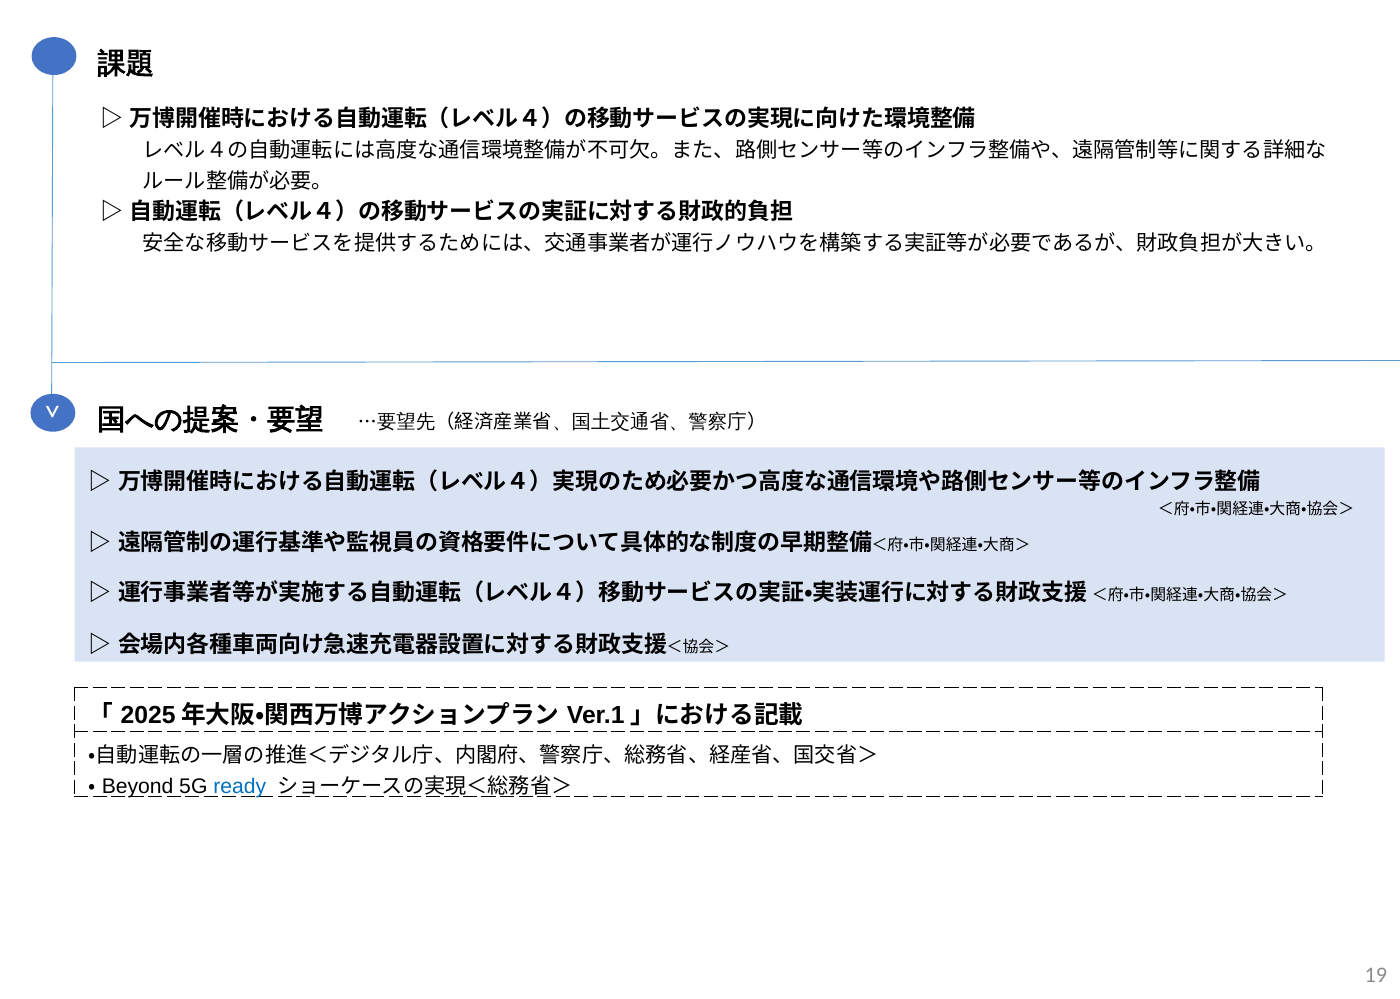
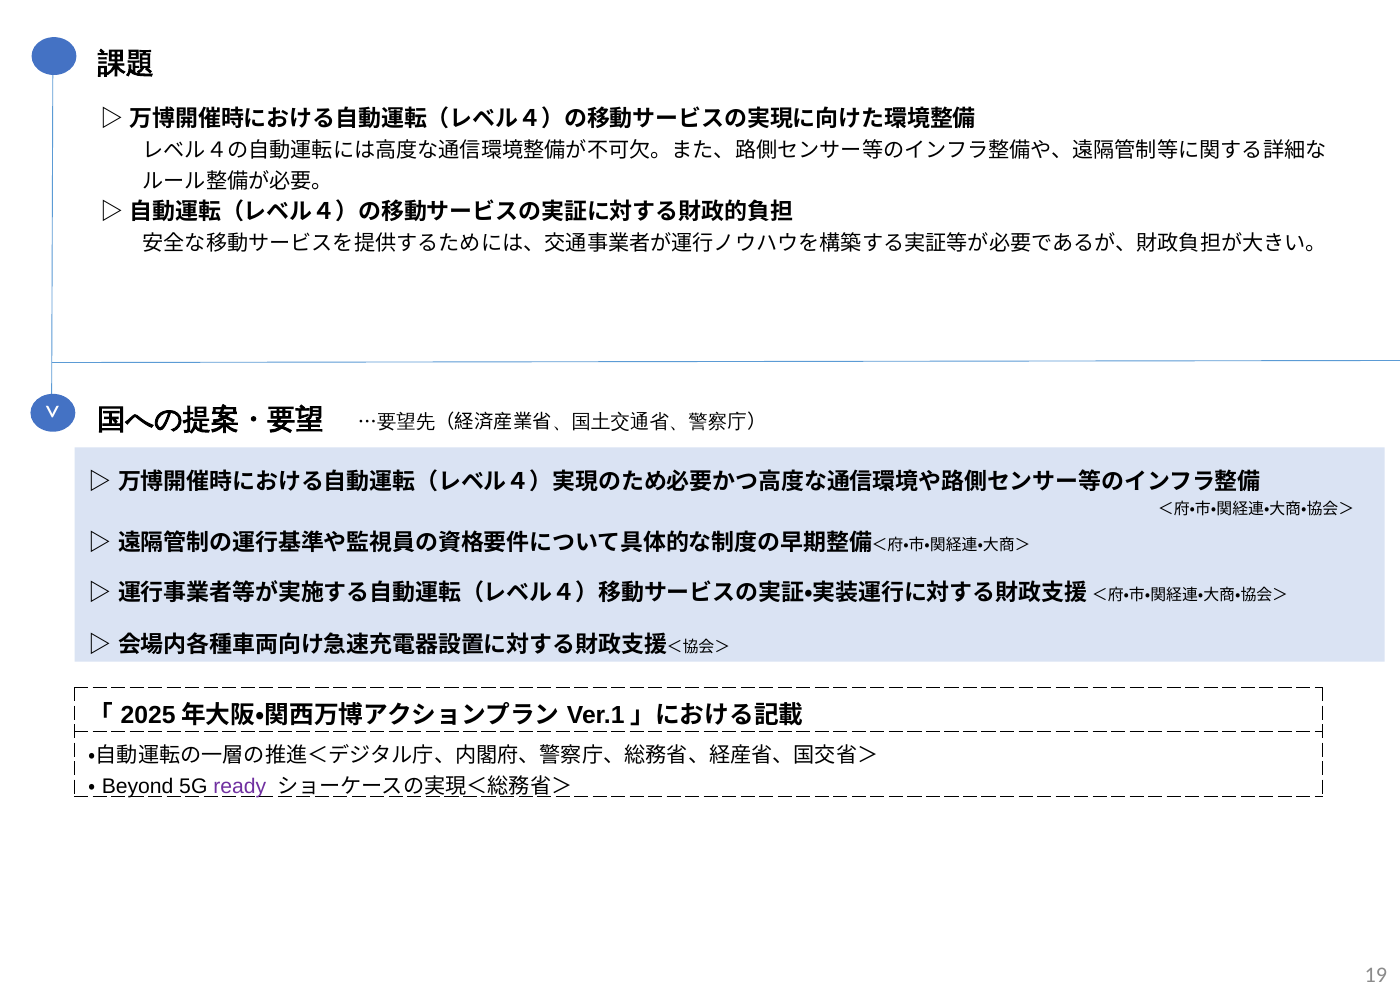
ready colour: blue -> purple
